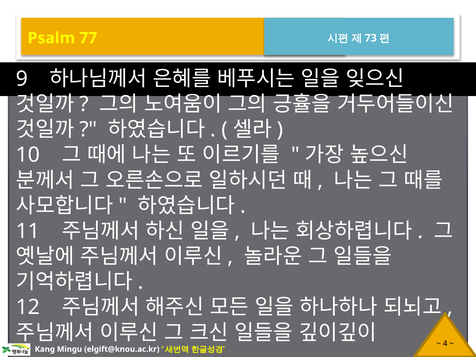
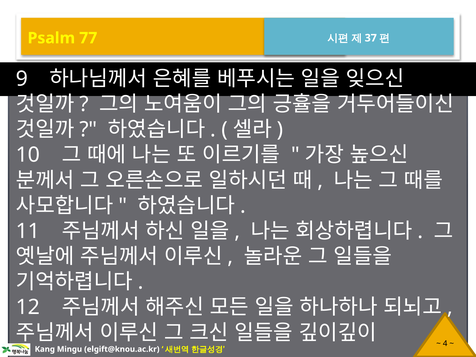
73: 73 -> 37
